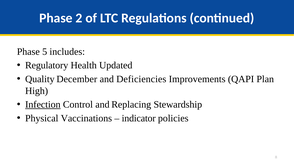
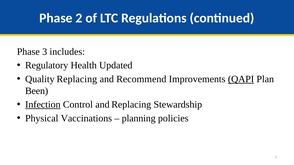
5: 5 -> 3
Quality December: December -> Replacing
Deficiencies: Deficiencies -> Recommend
QAPI underline: none -> present
High: High -> Been
indicator: indicator -> planning
